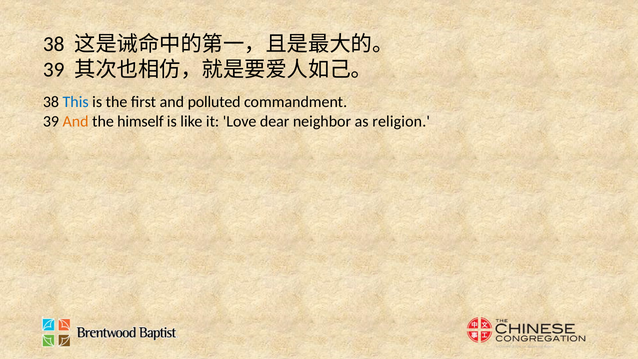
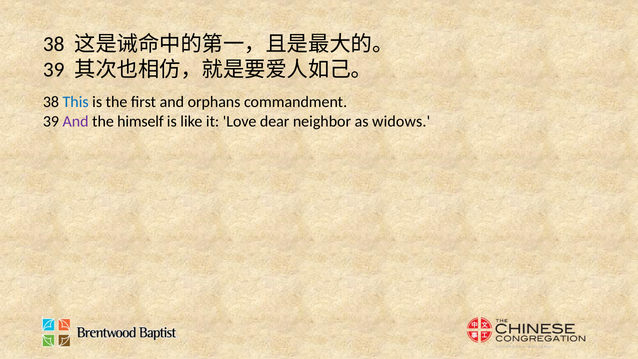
polluted: polluted -> orphans
And at (76, 121) colour: orange -> purple
religion: religion -> widows
